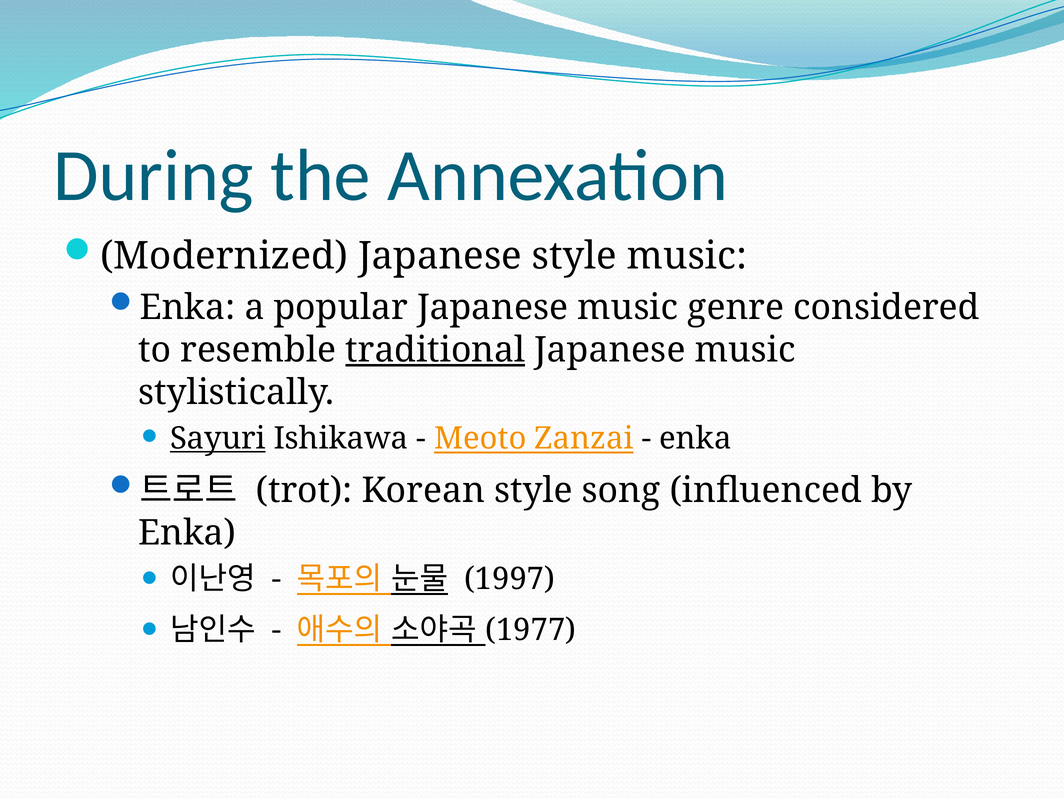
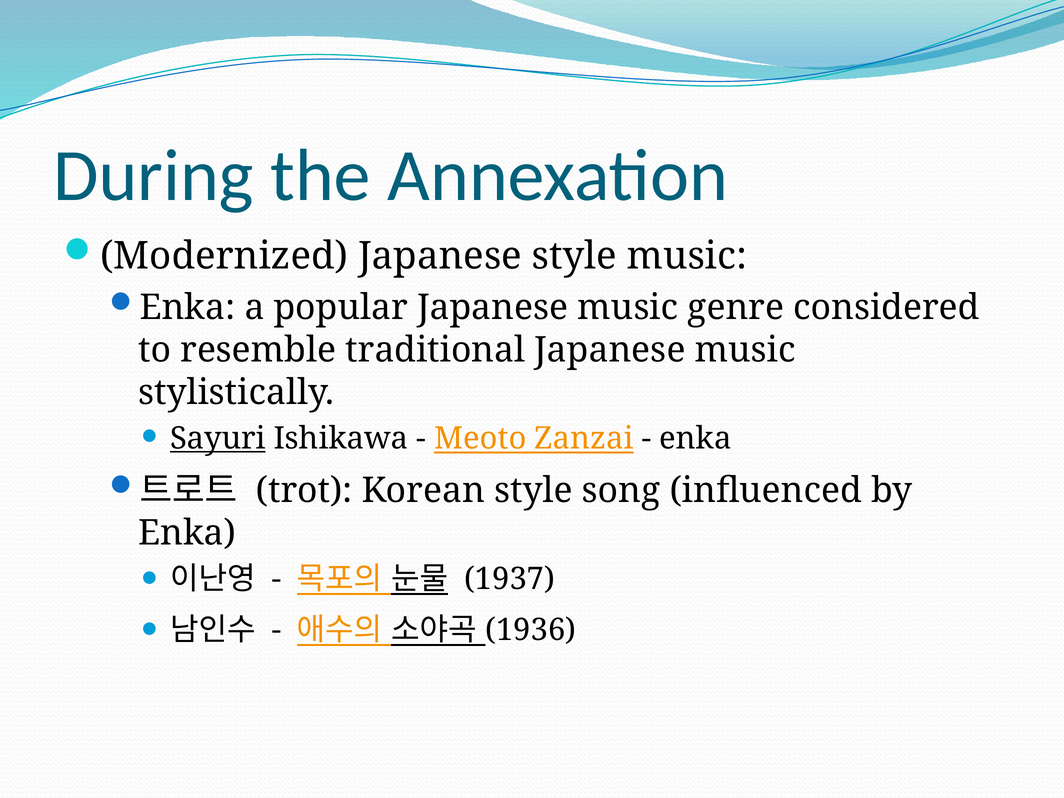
traditional underline: present -> none
1997: 1997 -> 1937
1977: 1977 -> 1936
